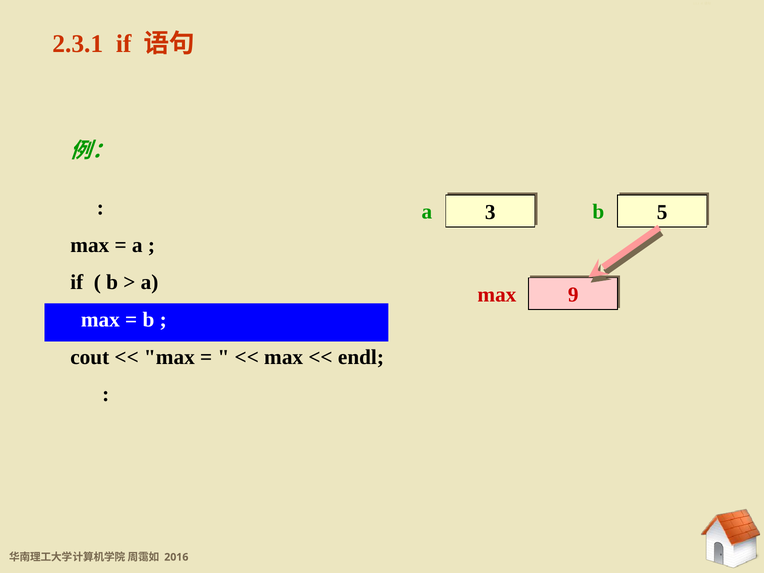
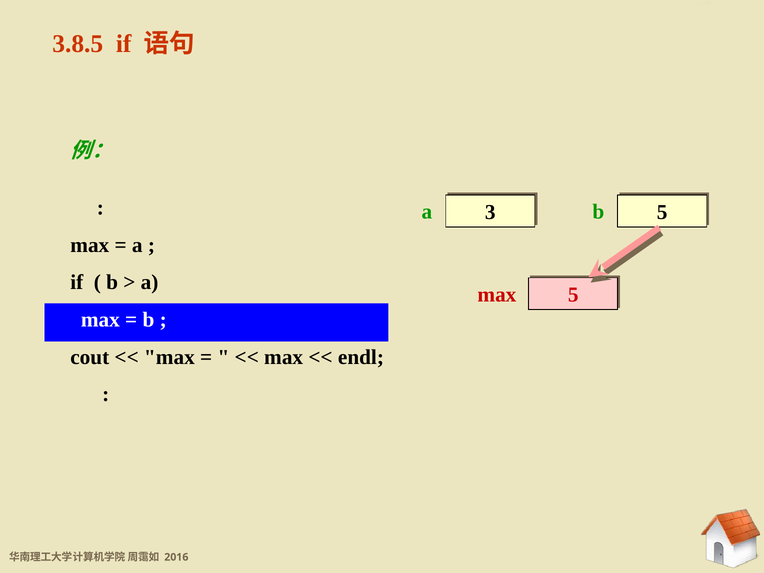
2.3.1: 2.3.1 -> 3.8.5
max 9: 9 -> 5
